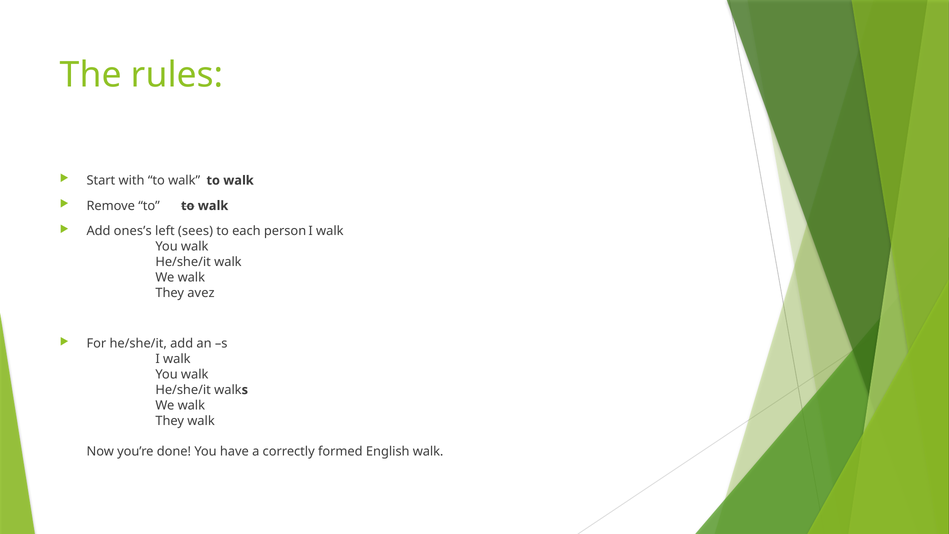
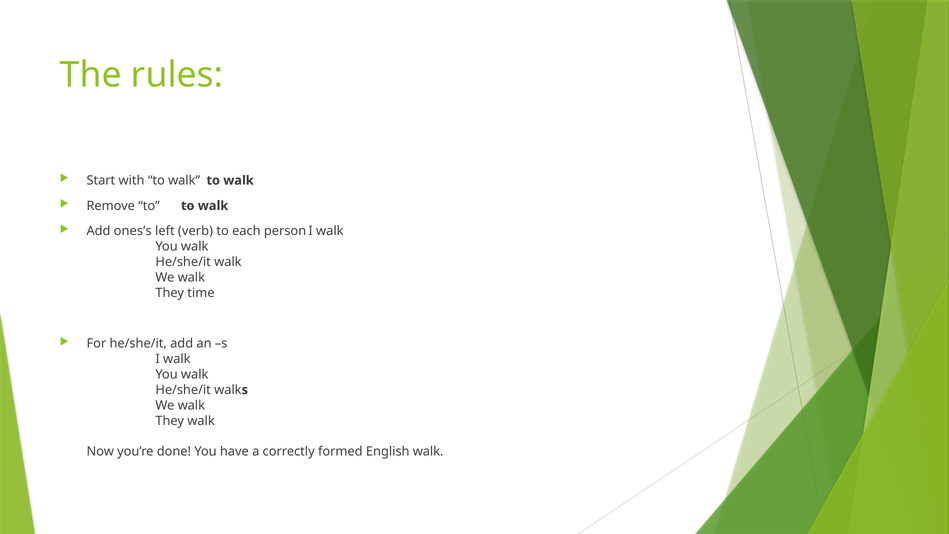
sees: sees -> verb
avez: avez -> time
